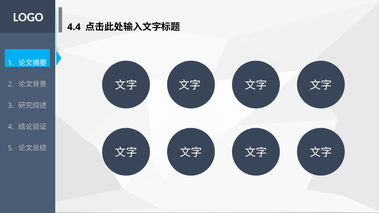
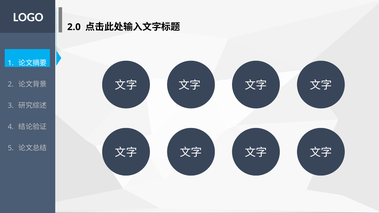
4.4: 4.4 -> 2.0
